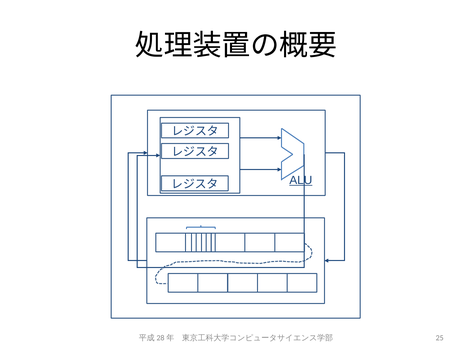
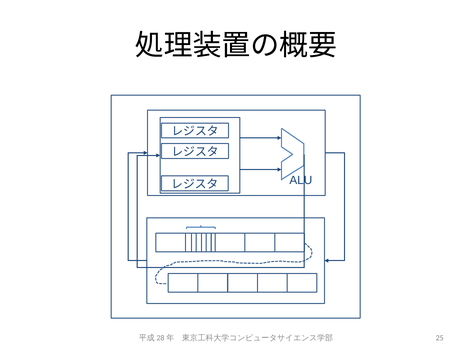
ALU underline: present -> none
